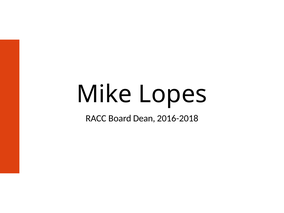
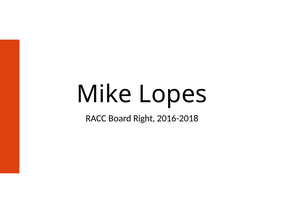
Dean: Dean -> Right
